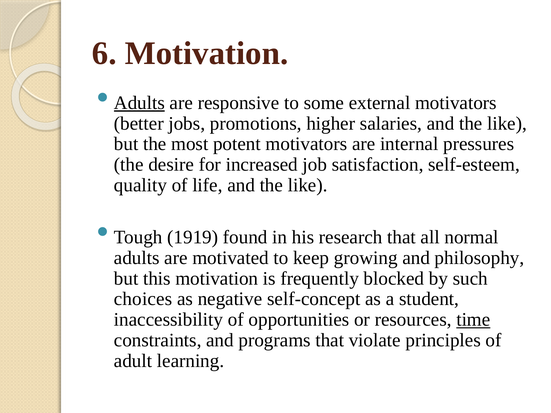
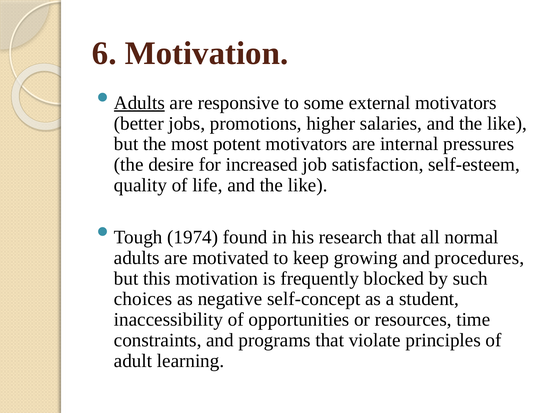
1919: 1919 -> 1974
philosophy: philosophy -> procedures
time underline: present -> none
